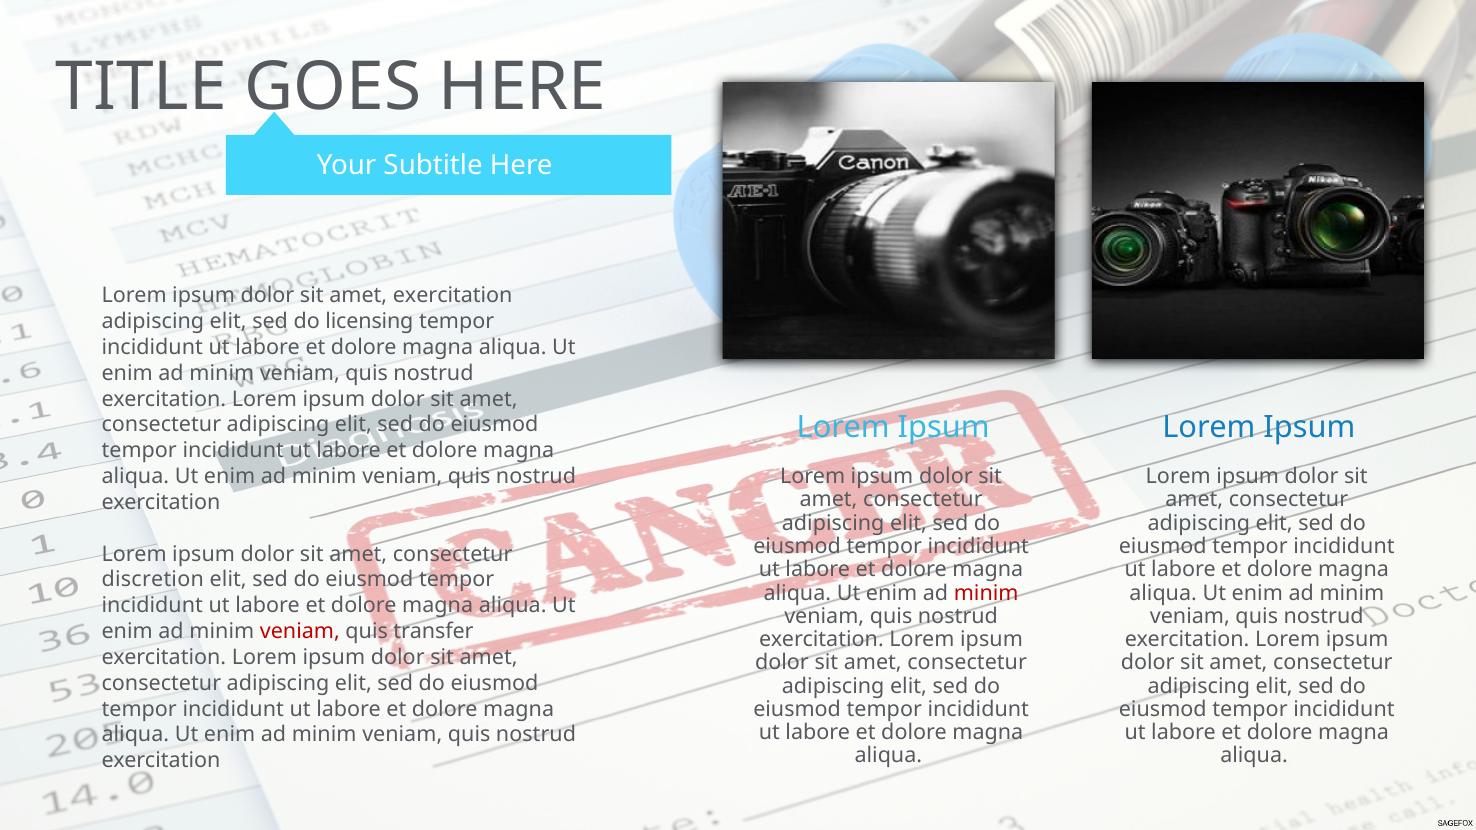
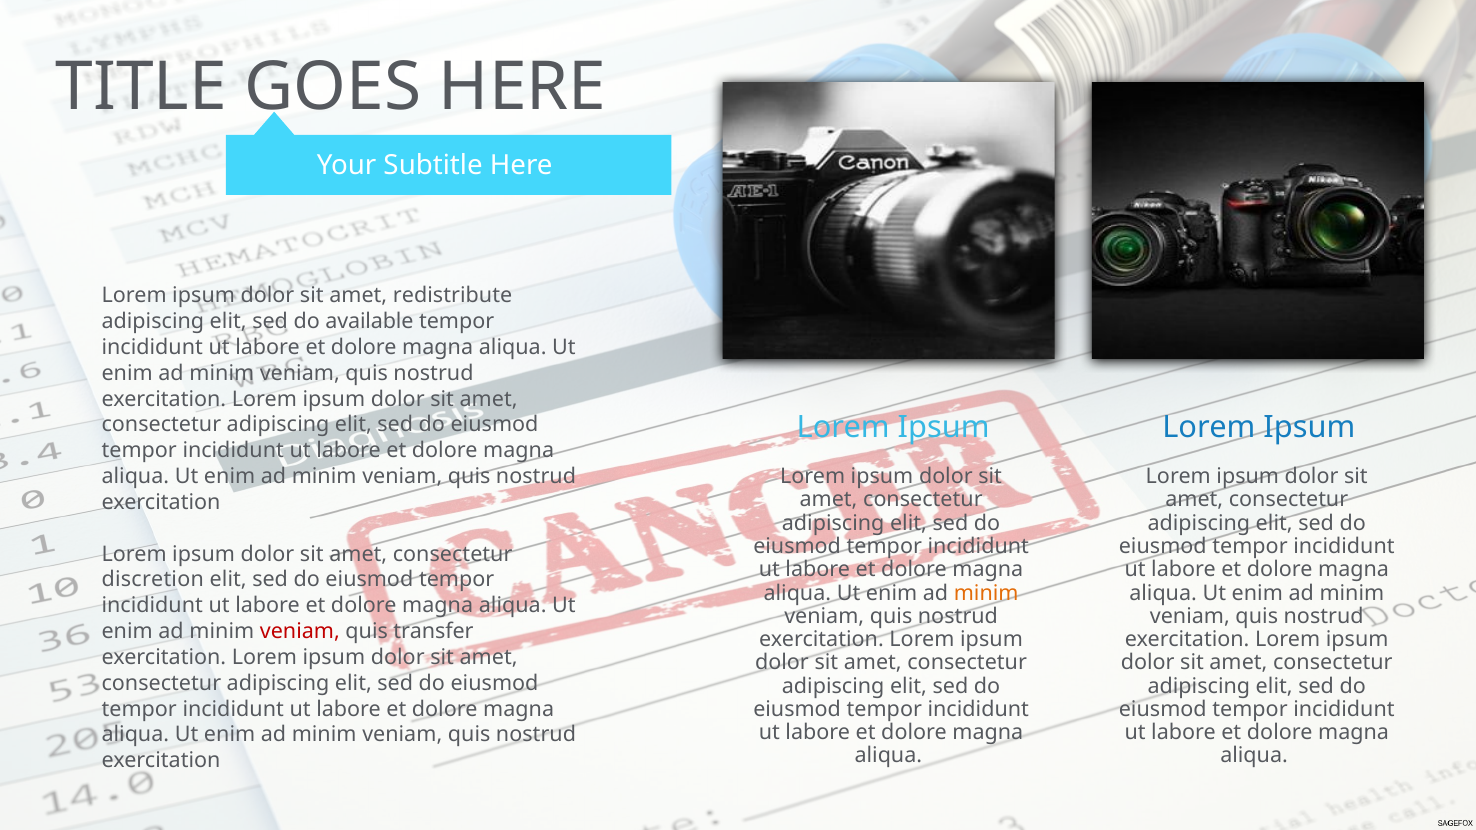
amet exercitation: exercitation -> redistribute
licensing: licensing -> available
minim at (986, 593) colour: red -> orange
